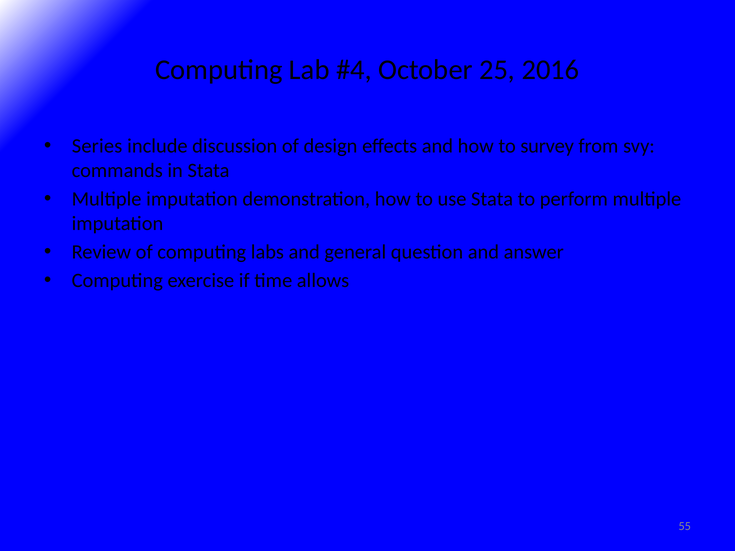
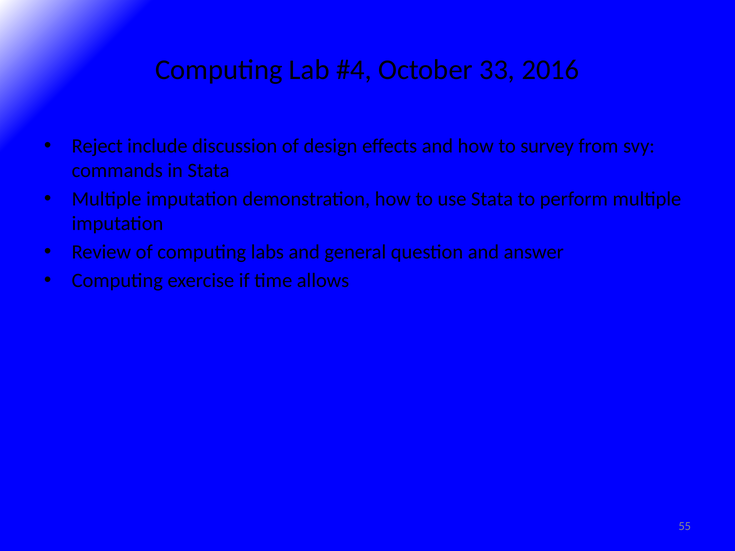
25: 25 -> 33
Series: Series -> Reject
